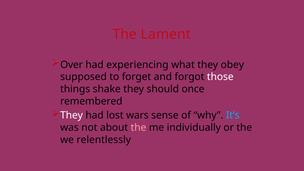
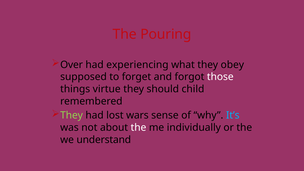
Lament: Lament -> Pouring
shake: shake -> virtue
once: once -> child
They at (72, 115) colour: white -> light green
the at (138, 128) colour: pink -> white
relentlessly: relentlessly -> understand
